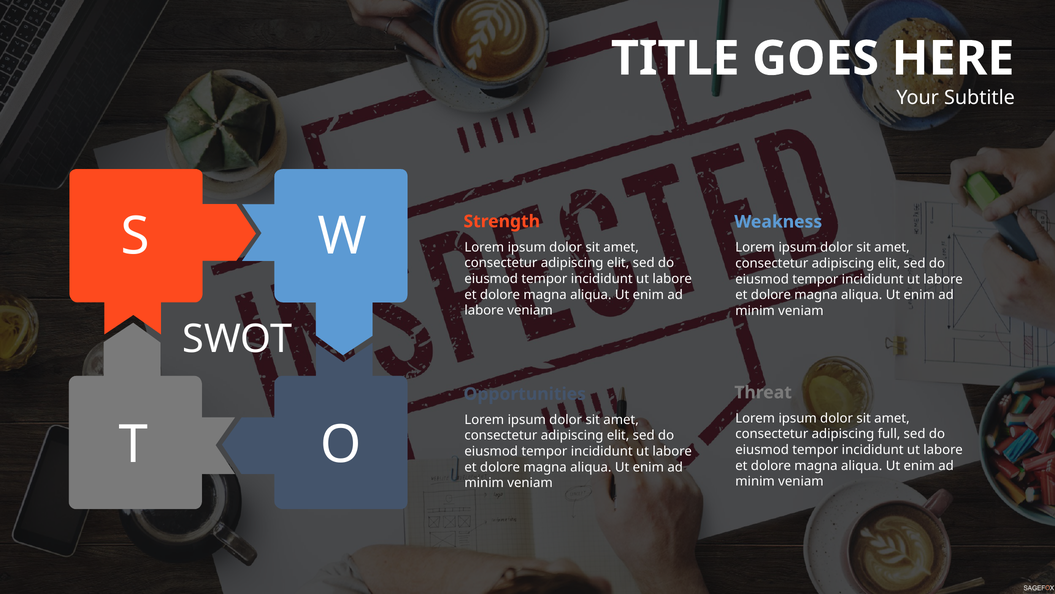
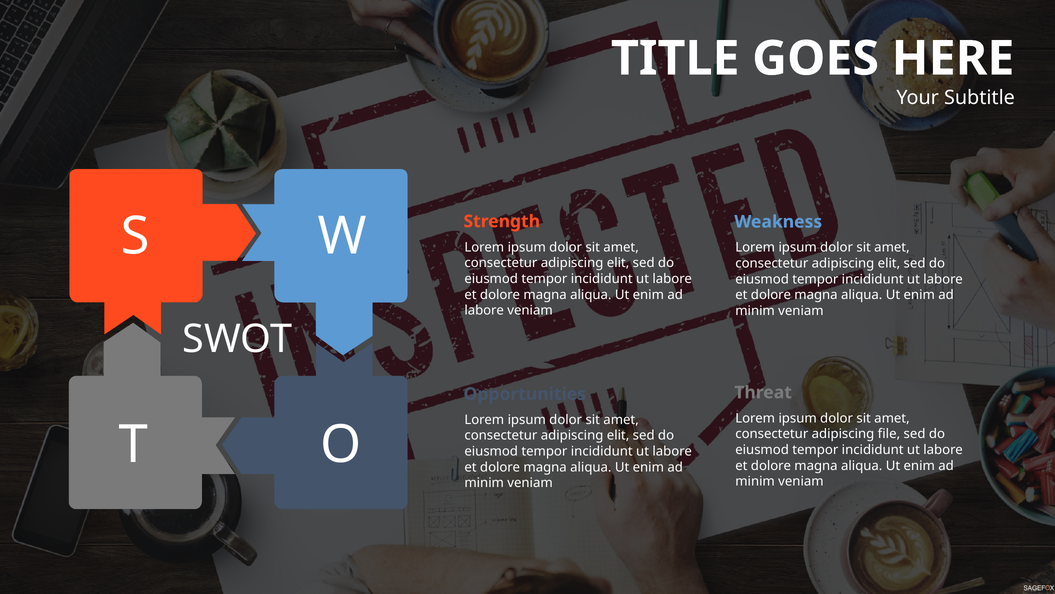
full: full -> file
